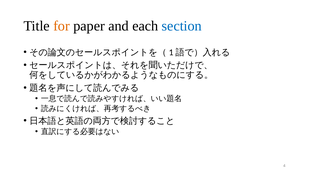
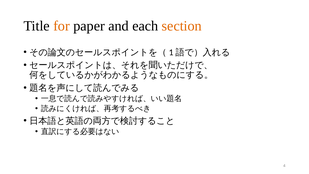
section colour: blue -> orange
